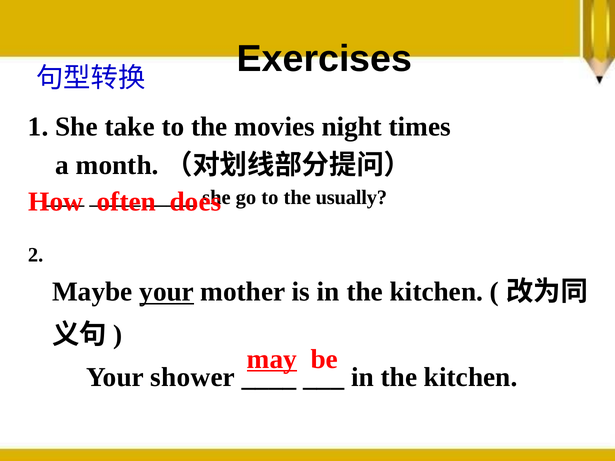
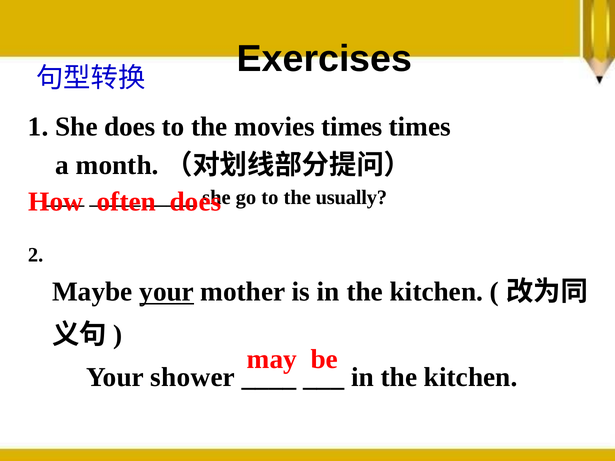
She take: take -> does
movies night: night -> times
may underline: present -> none
